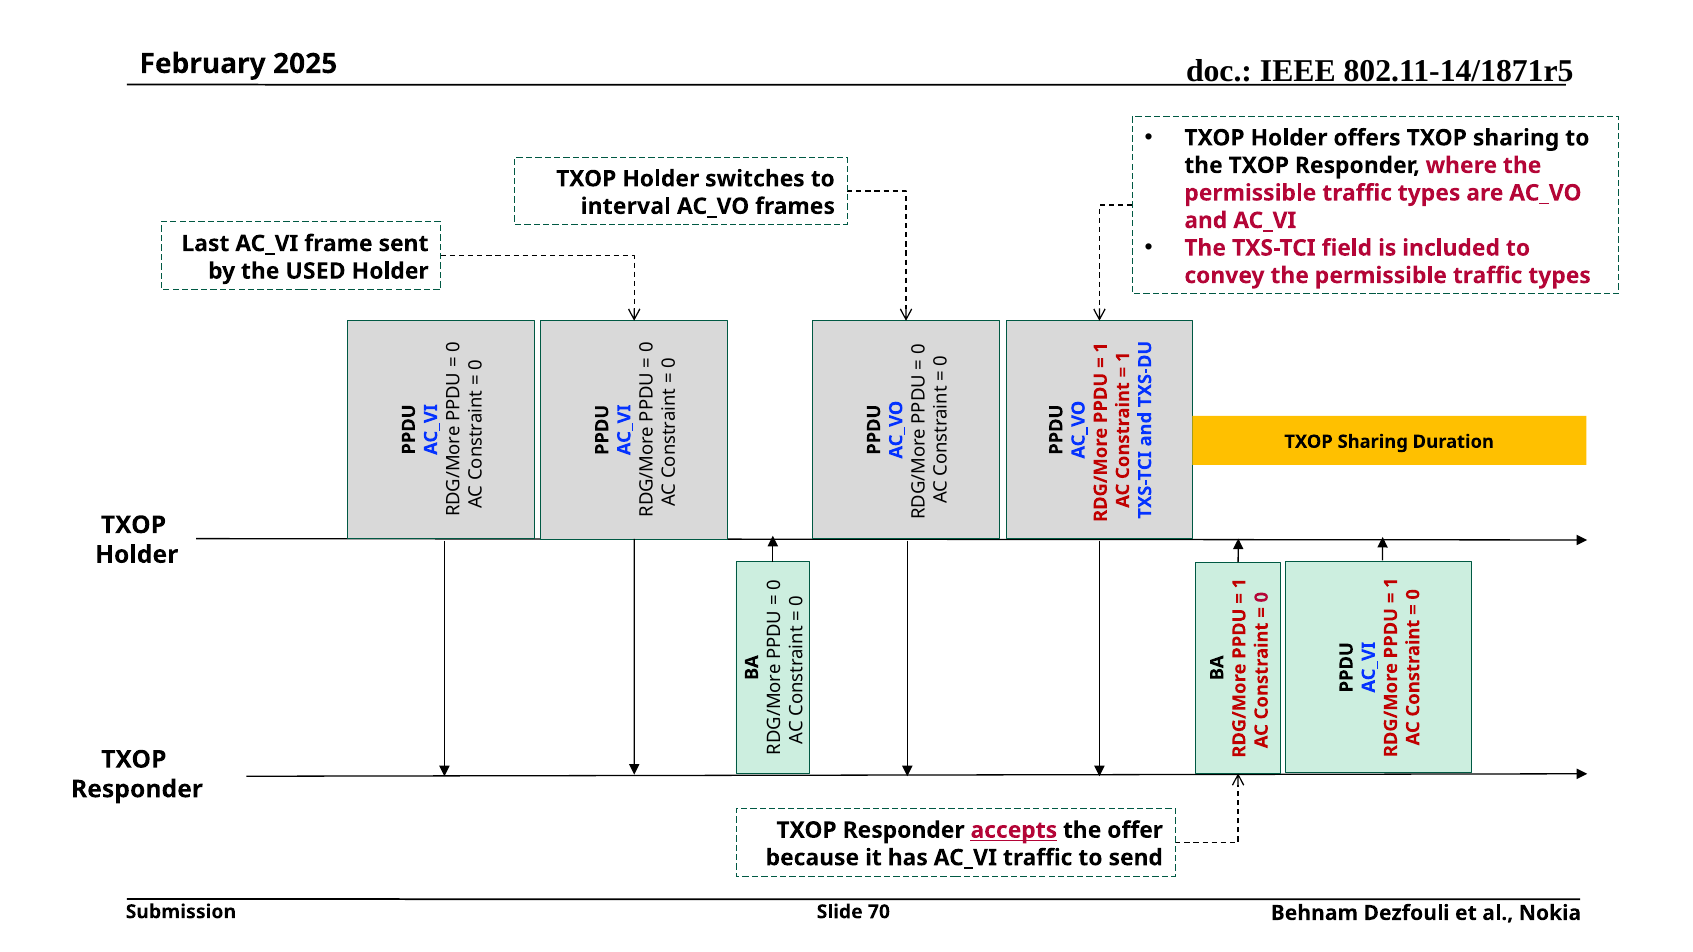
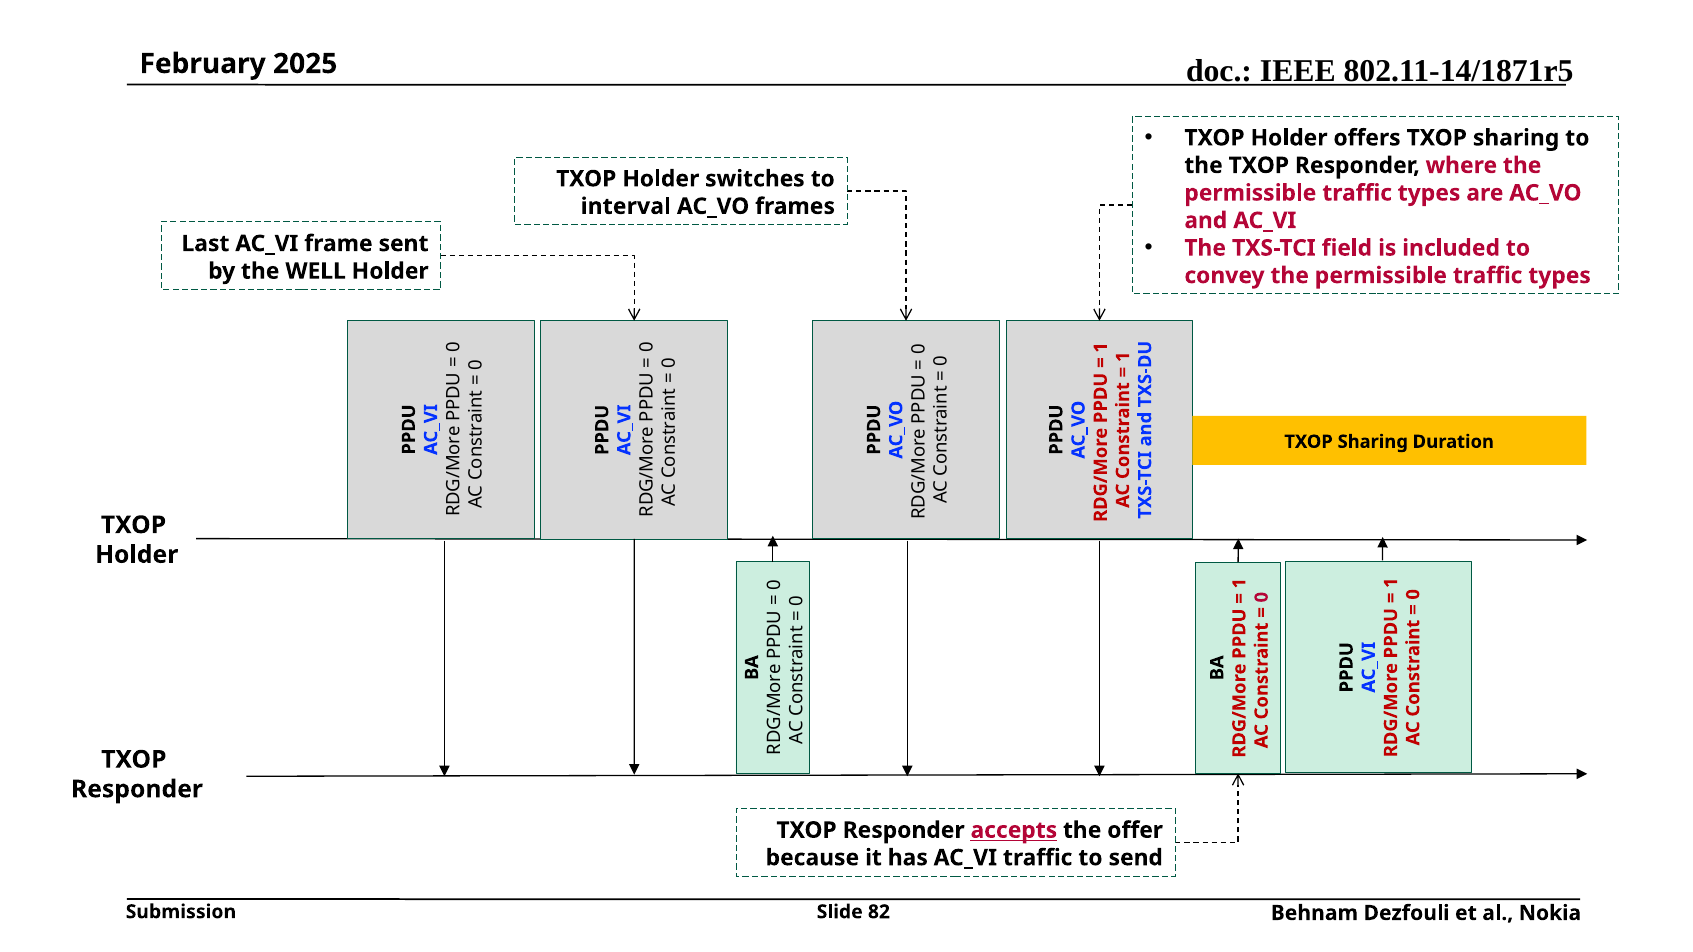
USED: USED -> WELL
70: 70 -> 82
